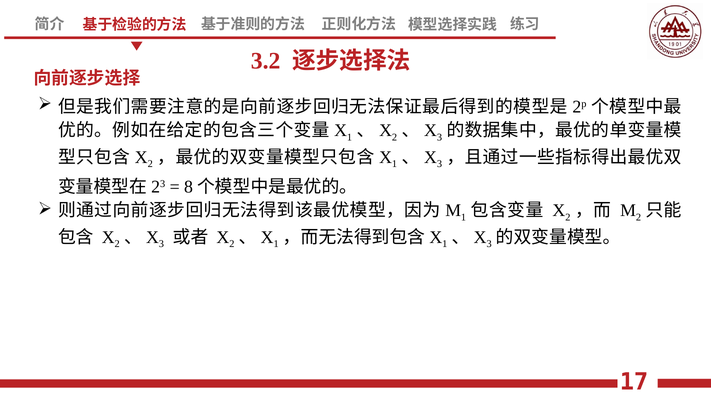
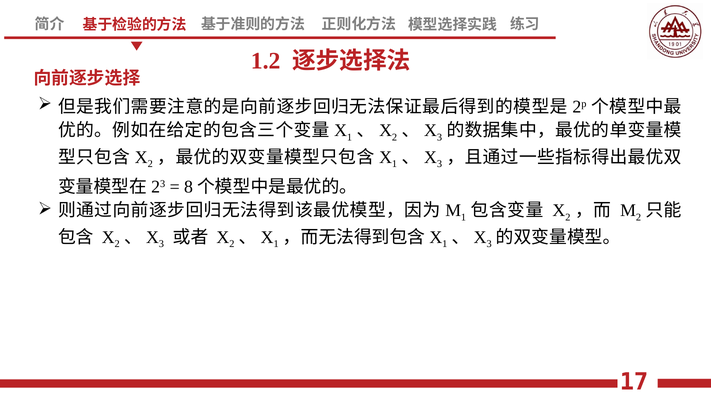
3.2: 3.2 -> 1.2
